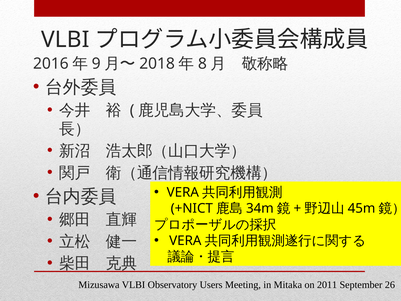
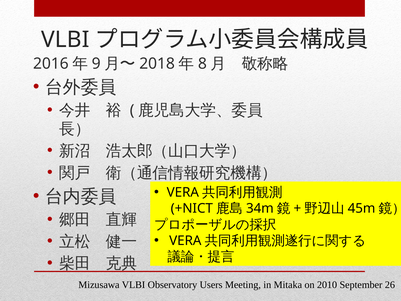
2011: 2011 -> 2010
